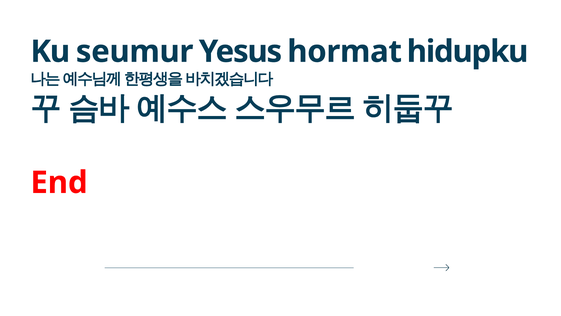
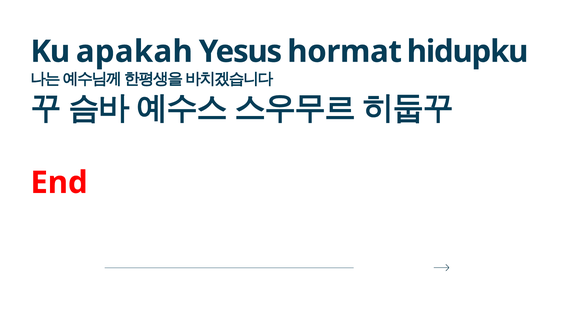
seumur: seumur -> apakah
